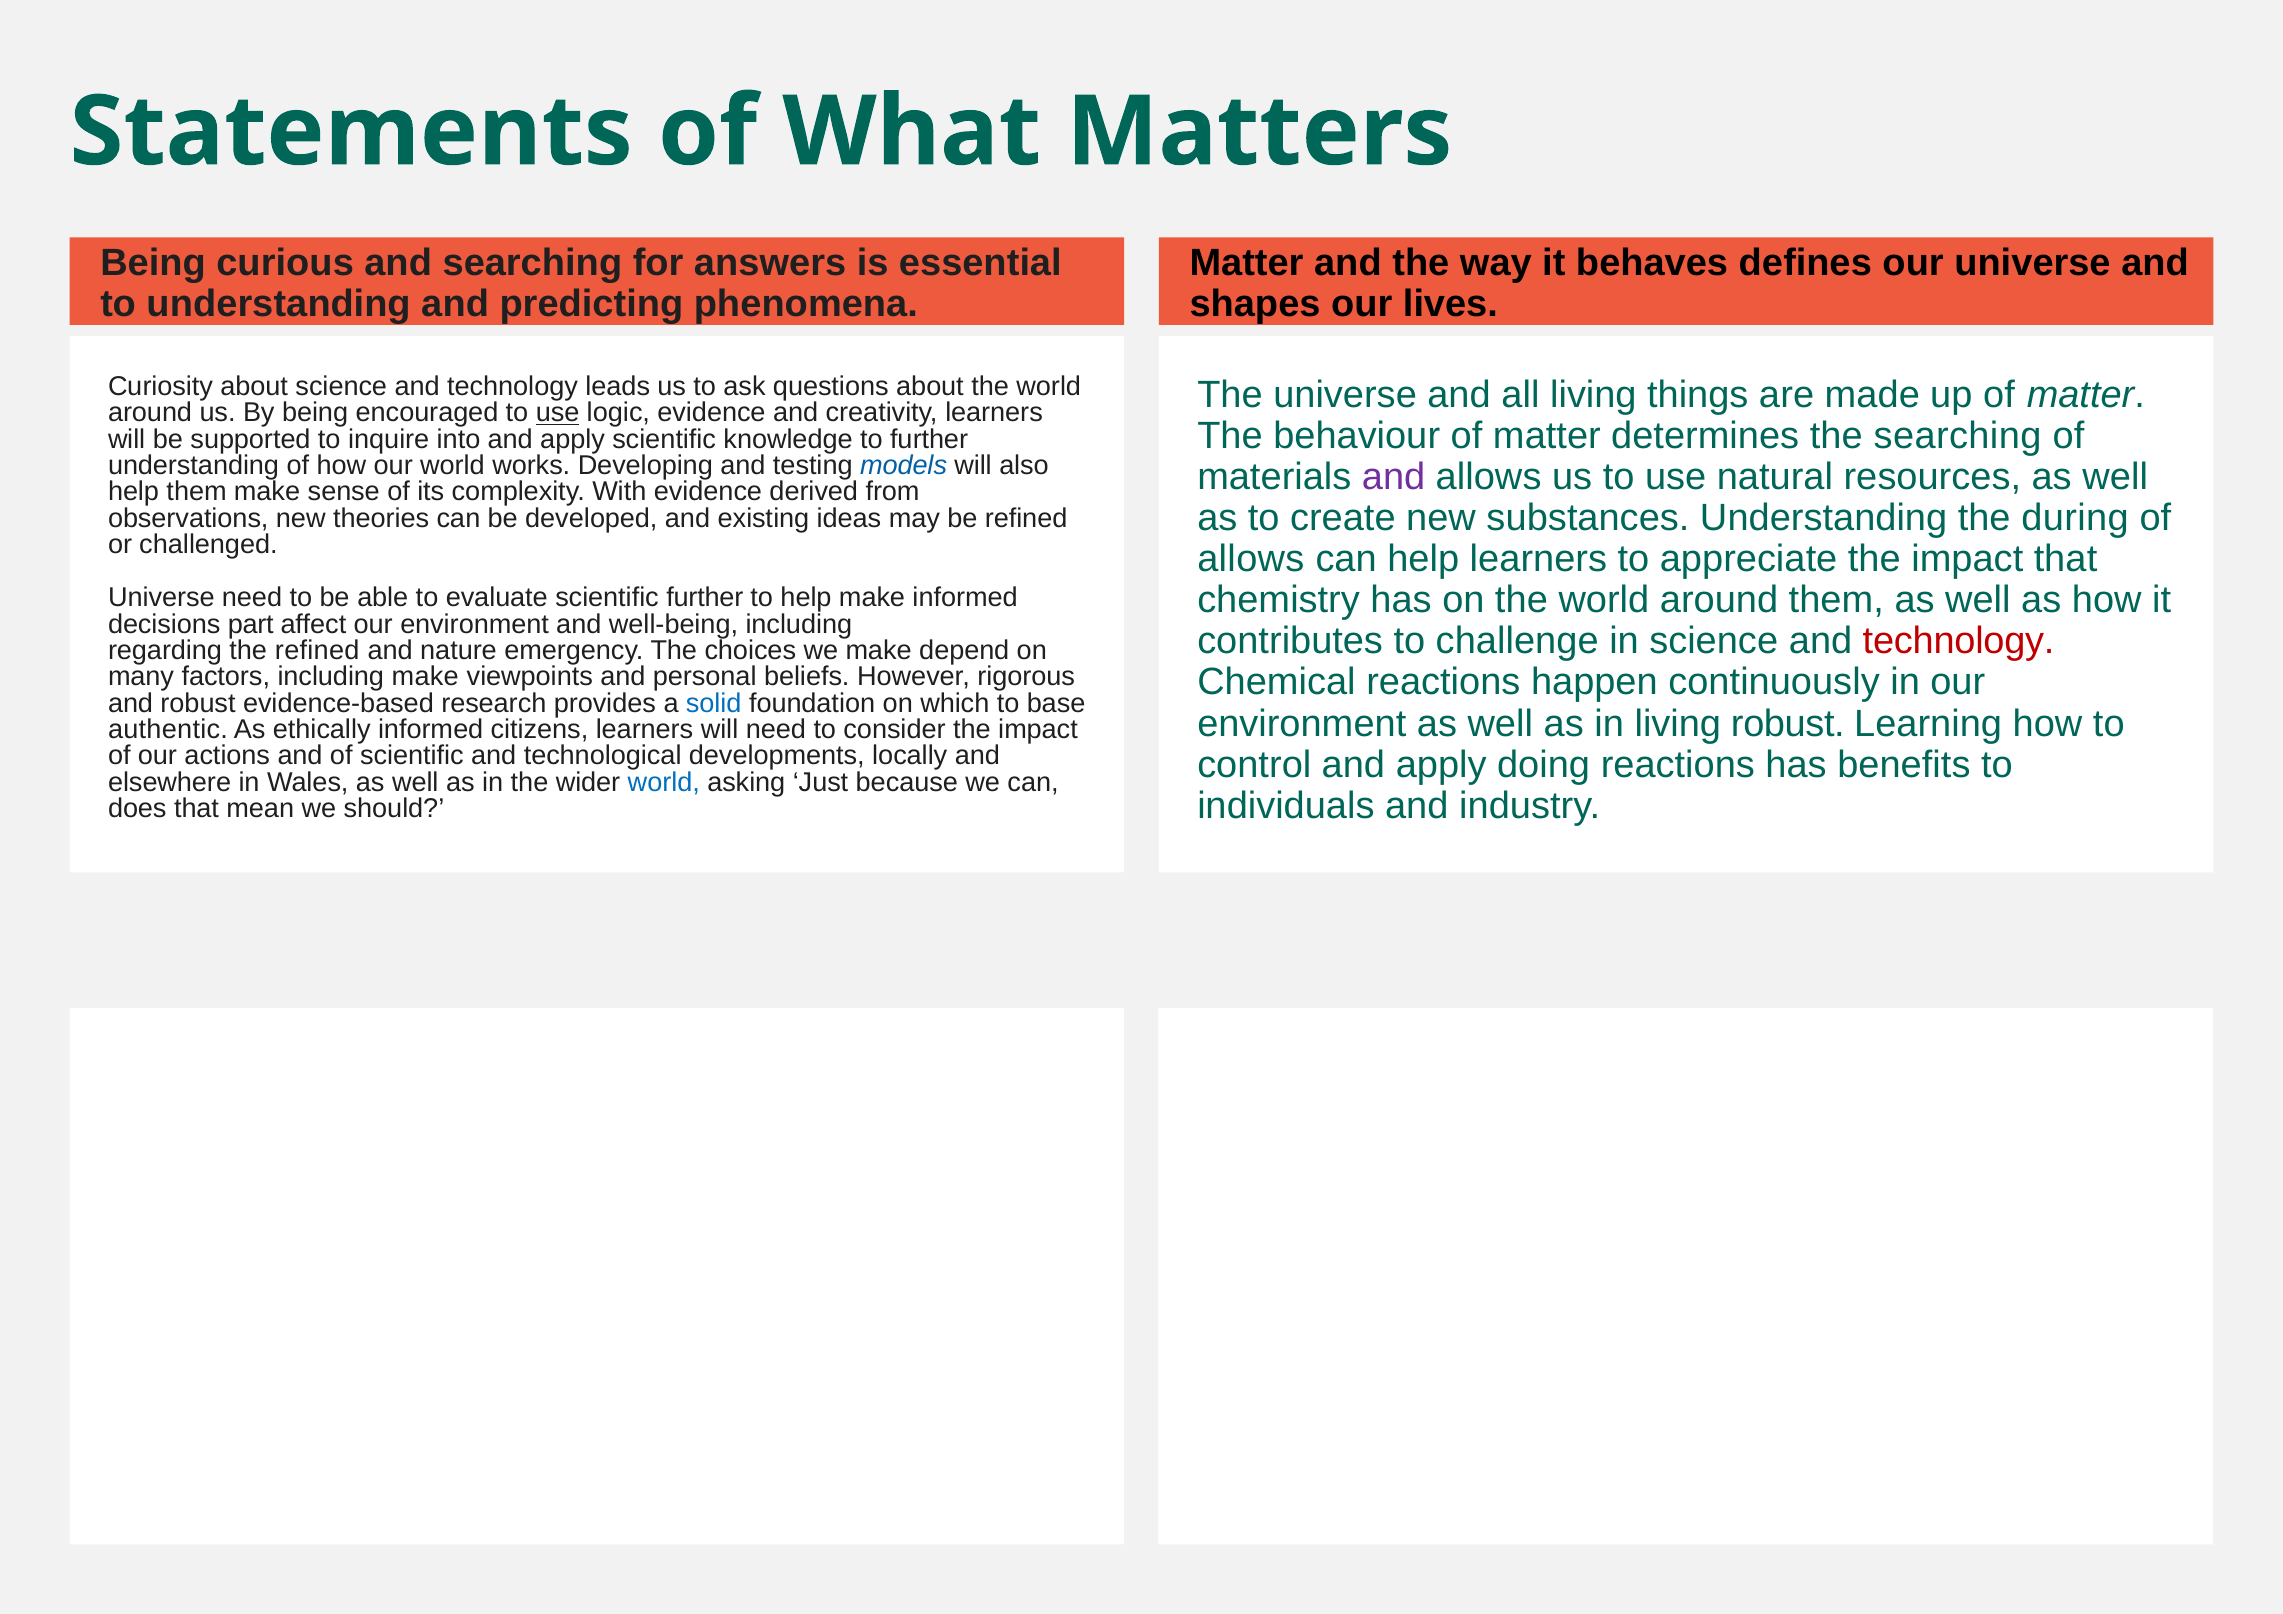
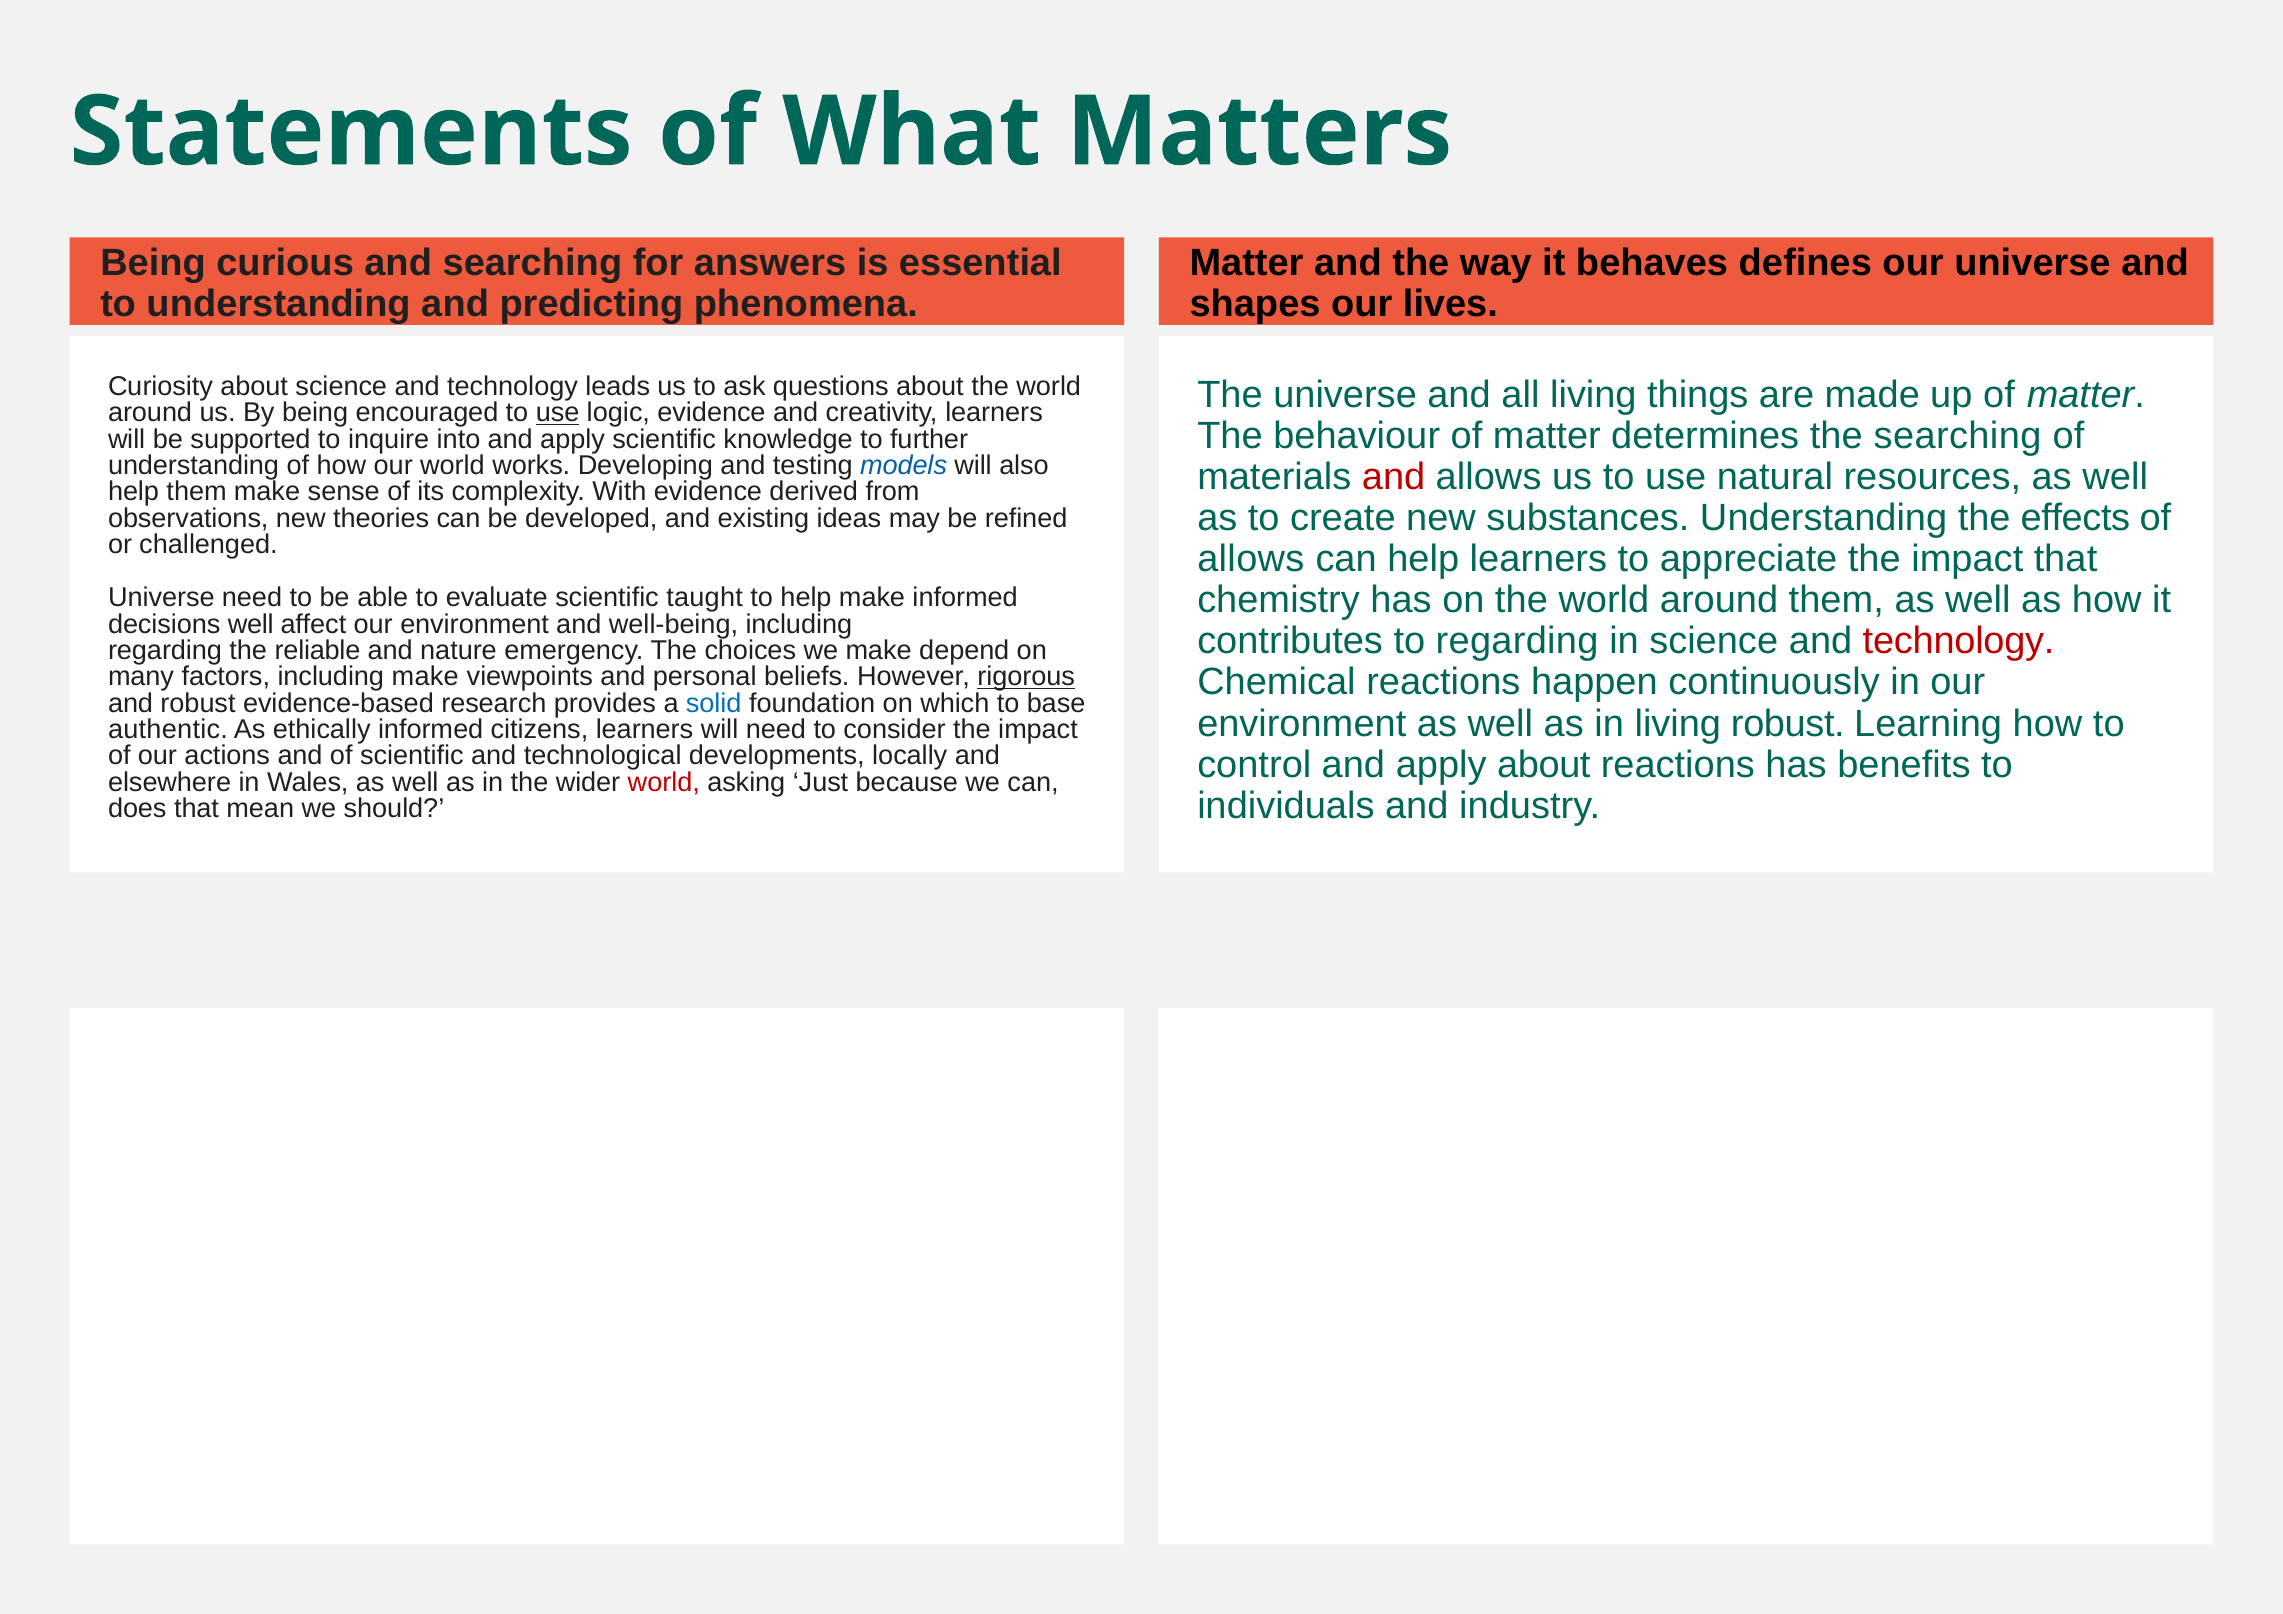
and at (1394, 477) colour: purple -> red
during: during -> effects
scientific further: further -> taught
decisions part: part -> well
to challenge: challenge -> regarding
the refined: refined -> reliable
rigorous underline: none -> present
apply doing: doing -> about
world at (664, 783) colour: blue -> red
